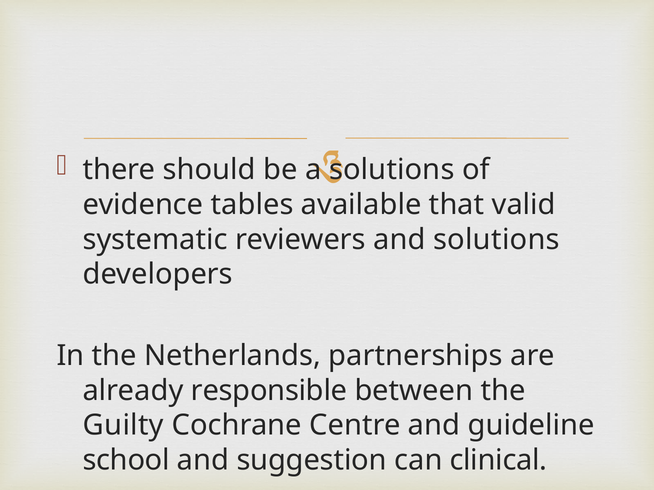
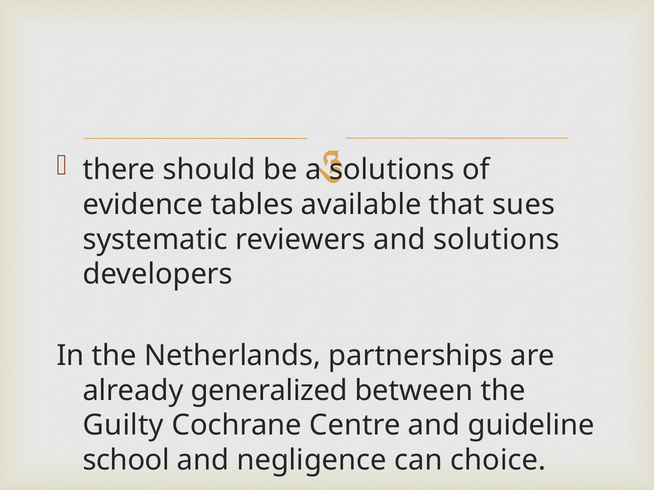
valid: valid -> sues
responsible: responsible -> generalized
suggestion: suggestion -> negligence
clinical: clinical -> choice
